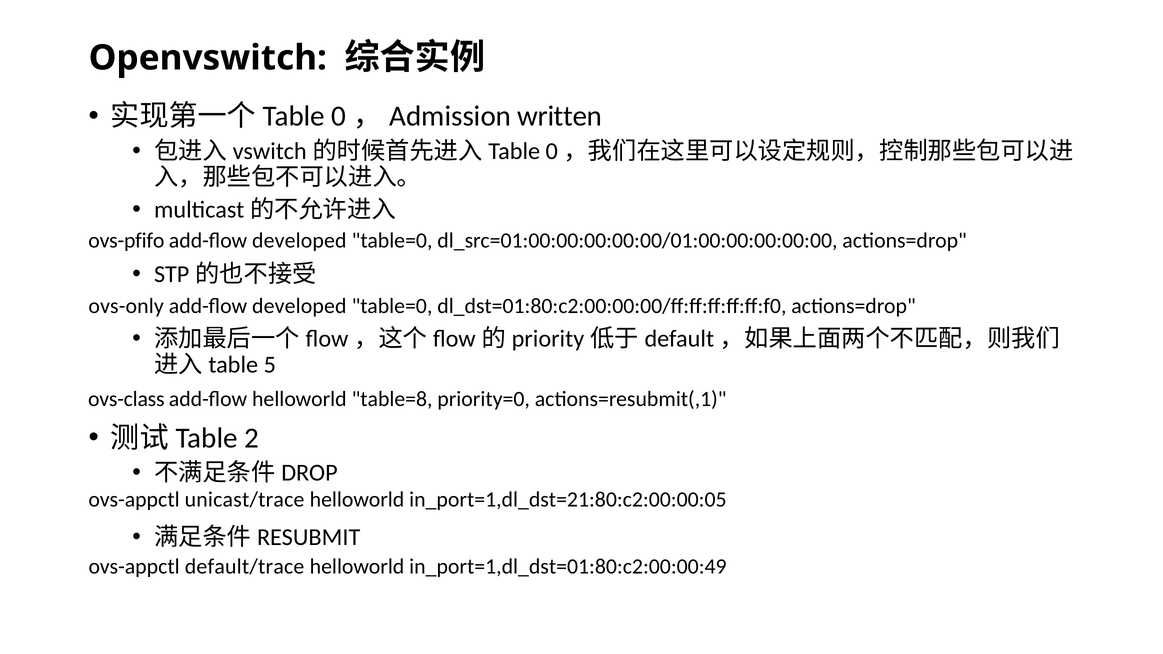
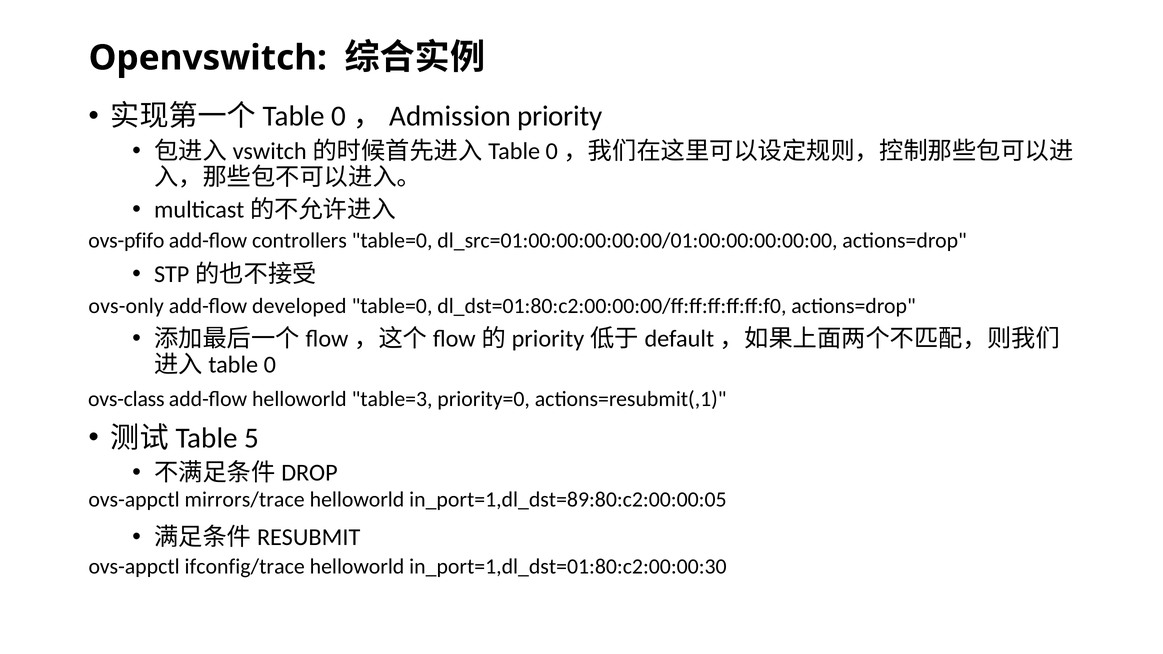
written: written -> priority
developed at (299, 241): developed -> controllers
5: 5 -> 0
table=8: table=8 -> table=3
2: 2 -> 5
unicast/trace: unicast/trace -> mirrors/trace
in_port=1,dl_dst=21:80:c2:00:00:05: in_port=1,dl_dst=21:80:c2:00:00:05 -> in_port=1,dl_dst=89:80:c2:00:00:05
default/trace: default/trace -> ifconfig/trace
in_port=1,dl_dst=01:80:c2:00:00:49: in_port=1,dl_dst=01:80:c2:00:00:49 -> in_port=1,dl_dst=01:80:c2:00:00:30
